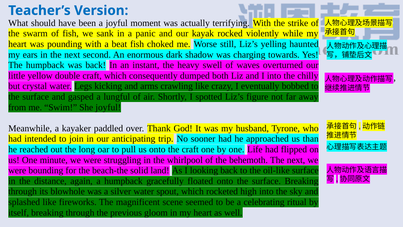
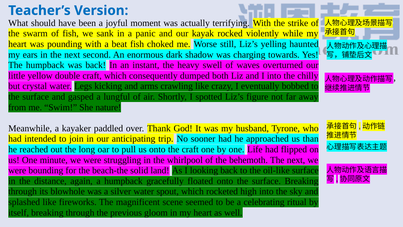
She joyful: joyful -> nature
